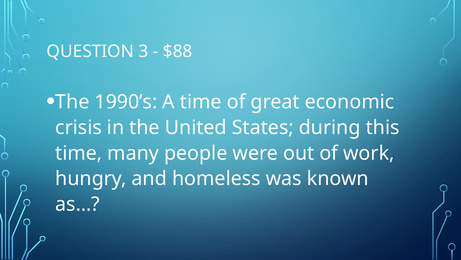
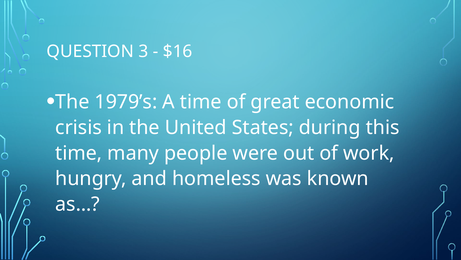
$88: $88 -> $16
1990’s: 1990’s -> 1979’s
